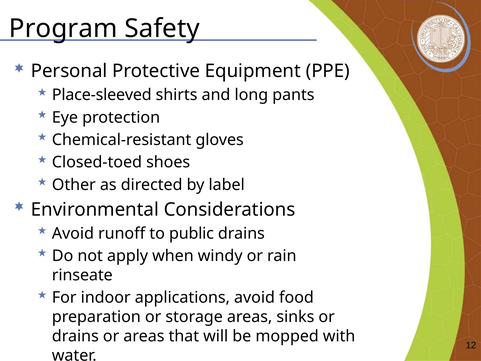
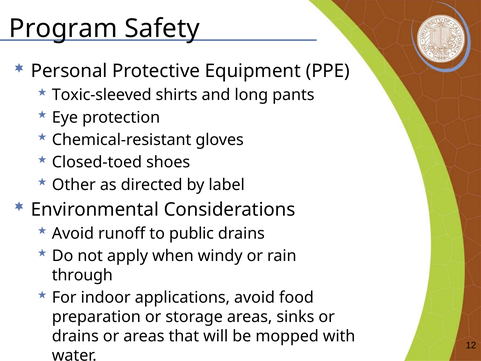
Place-sleeved: Place-sleeved -> Toxic-sleeved
rinseate: rinseate -> through
